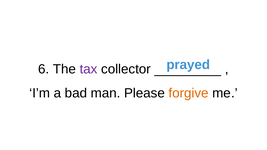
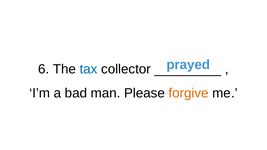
tax colour: purple -> blue
